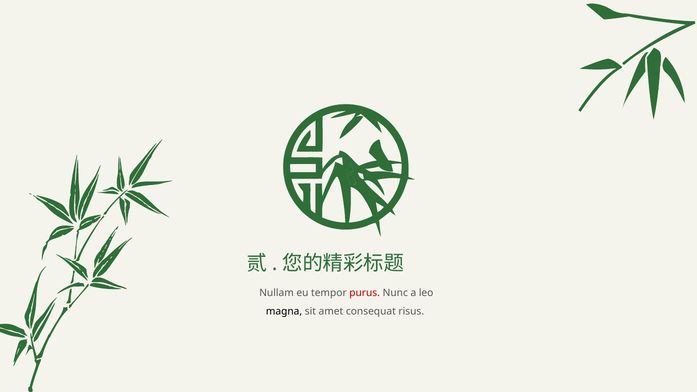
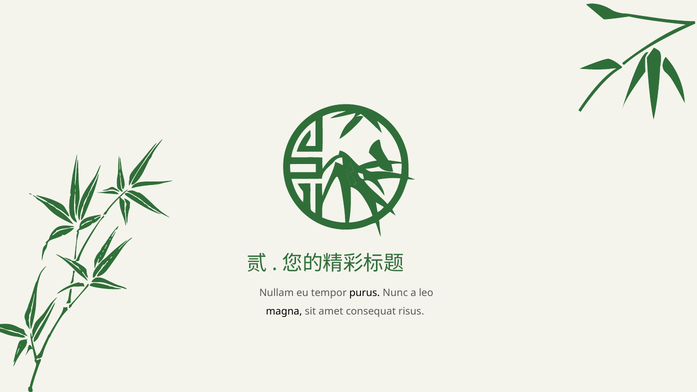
purus colour: red -> black
